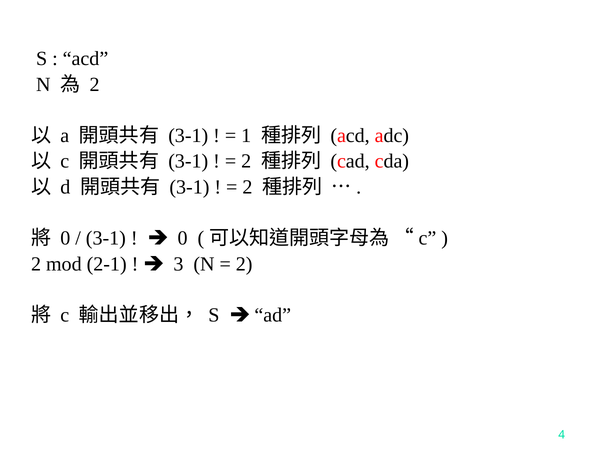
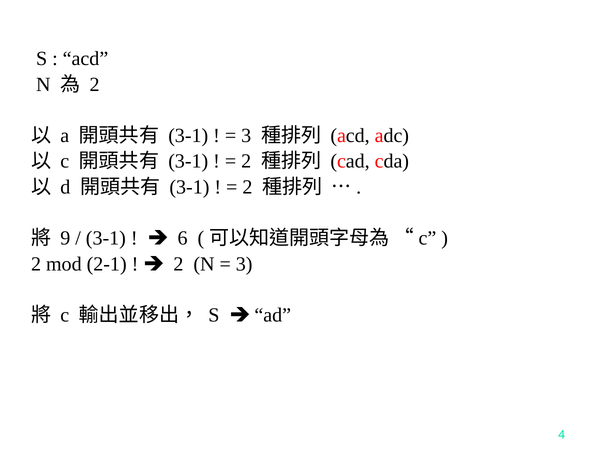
1 at (246, 136): 1 -> 3
0 at (65, 238): 0 -> 9
0 at (183, 238): 0 -> 6
3 at (178, 264): 3 -> 2
2 at (244, 264): 2 -> 3
